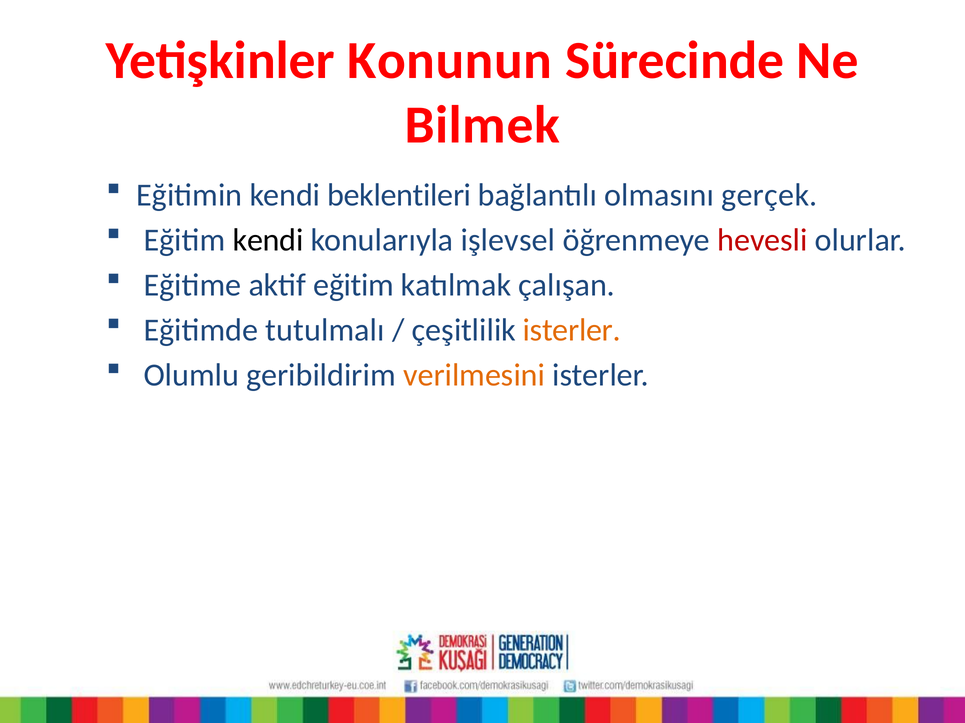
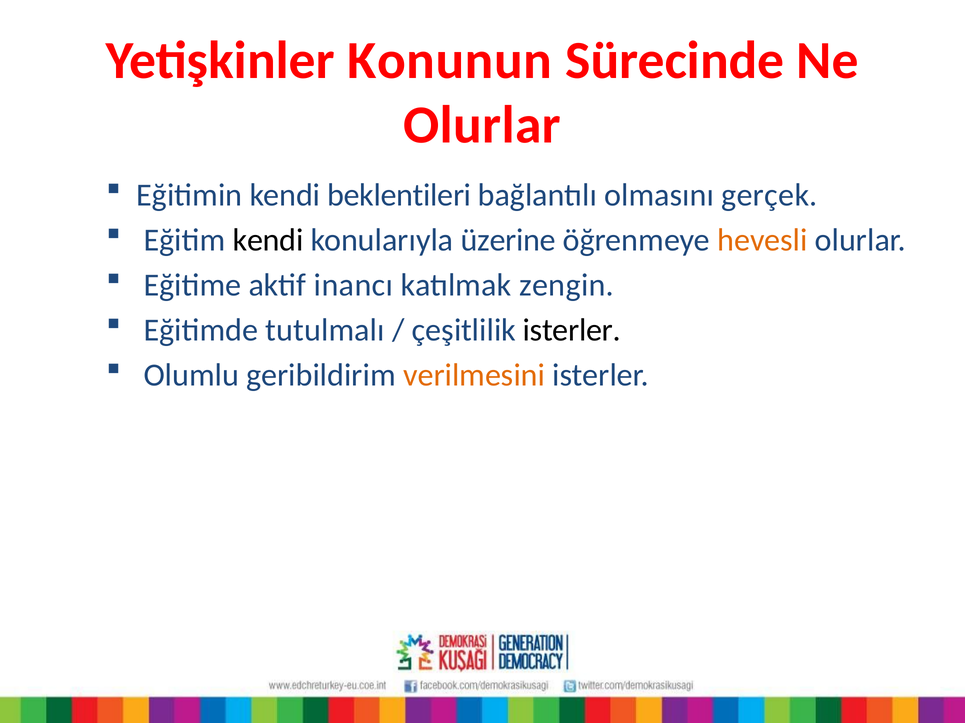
Bilmek at (482, 125): Bilmek -> Olurlar
işlevsel: işlevsel -> üzerine
hevesli colour: red -> orange
aktif eğitim: eğitim -> inancı
çalışan: çalışan -> zengin
isterler at (572, 330) colour: orange -> black
